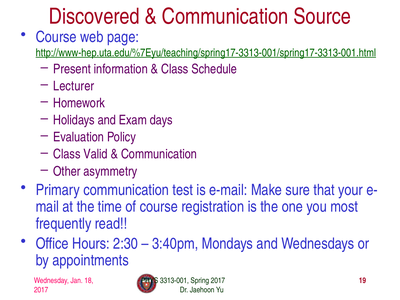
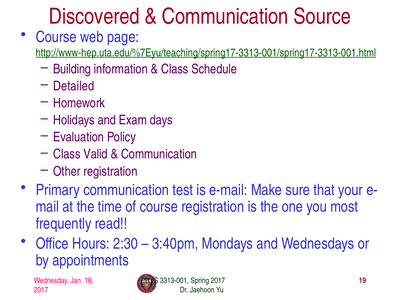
Present: Present -> Building
Lecturer: Lecturer -> Detailed
Other asymmetry: asymmetry -> registration
